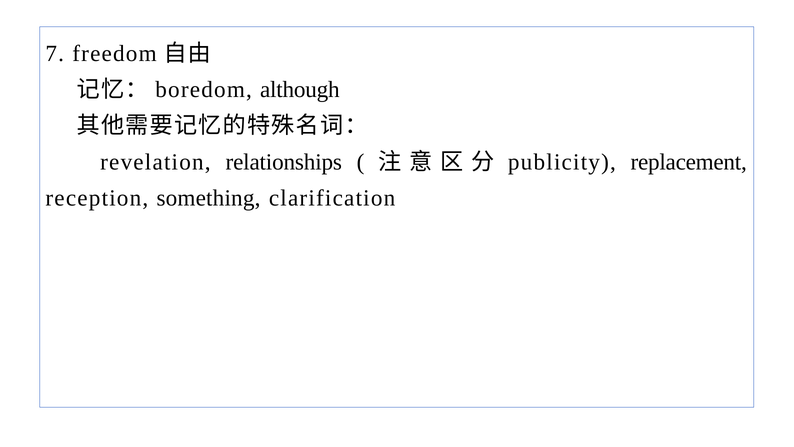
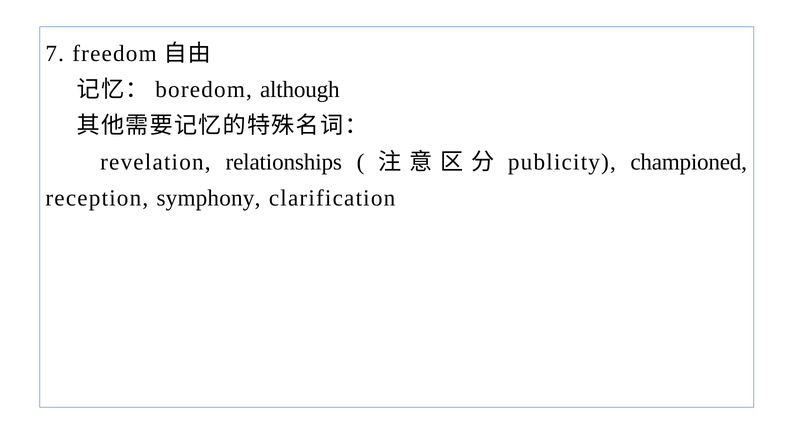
replacement: replacement -> championed
something: something -> symphony
